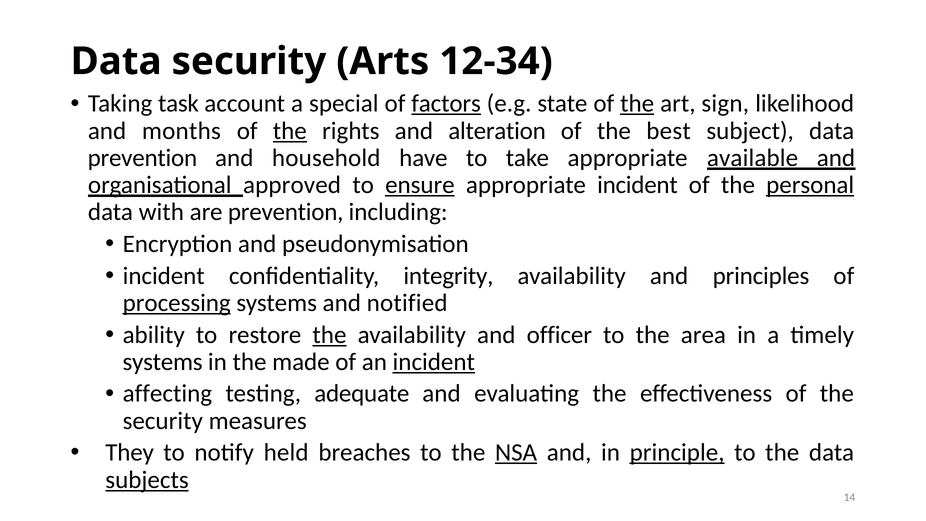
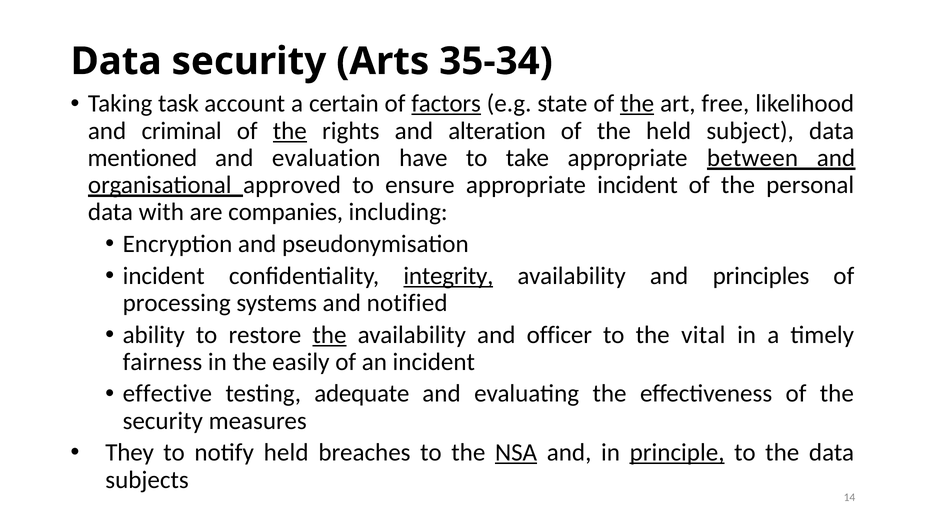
12-34: 12-34 -> 35-34
special: special -> certain
sign: sign -> free
months: months -> criminal
the best: best -> held
prevention at (142, 158): prevention -> mentioned
household: household -> evaluation
available: available -> between
ensure underline: present -> none
personal underline: present -> none
are prevention: prevention -> companies
integrity underline: none -> present
processing underline: present -> none
area: area -> vital
systems at (163, 362): systems -> fairness
made: made -> easily
incident at (434, 362) underline: present -> none
affecting: affecting -> effective
subjects underline: present -> none
